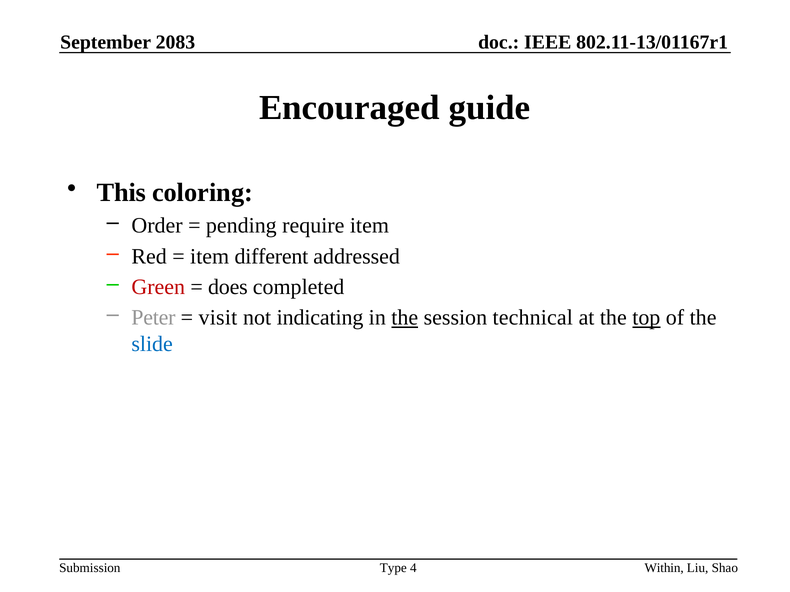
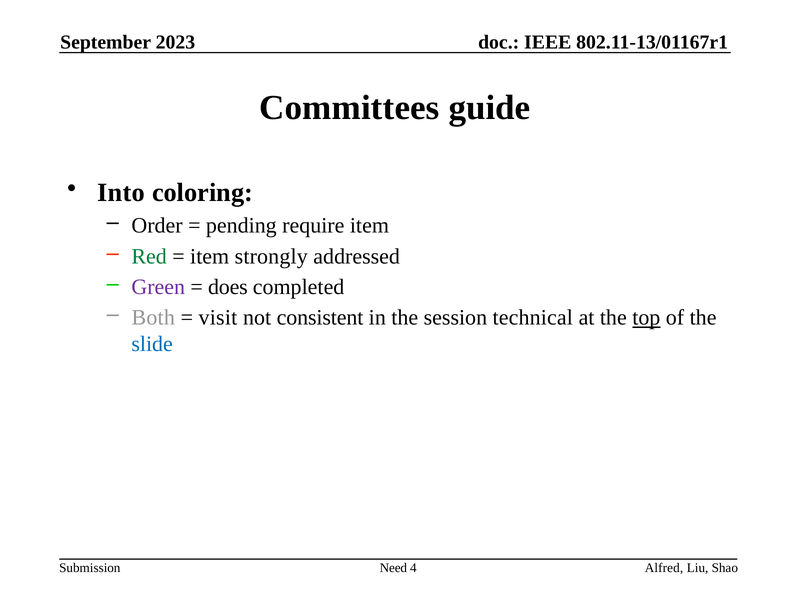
2083: 2083 -> 2023
Encouraged: Encouraged -> Committees
This: This -> Into
Red colour: black -> green
different: different -> strongly
Green colour: red -> purple
Peter: Peter -> Both
indicating: indicating -> consistent
the at (405, 318) underline: present -> none
Within: Within -> Alfred
Type: Type -> Need
